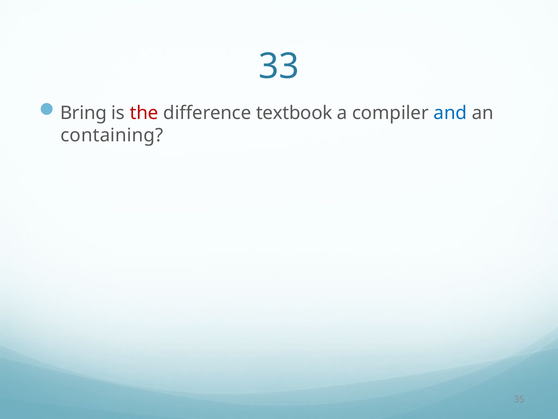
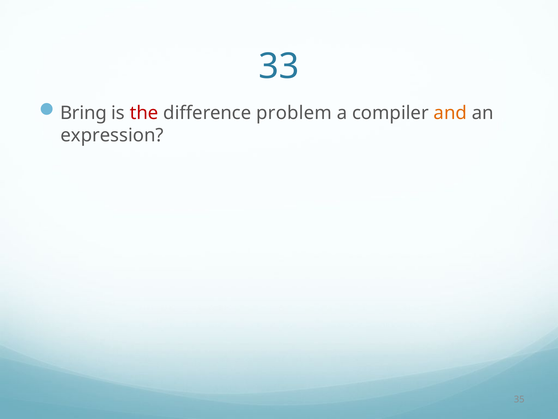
textbook: textbook -> problem
and colour: blue -> orange
containing: containing -> expression
